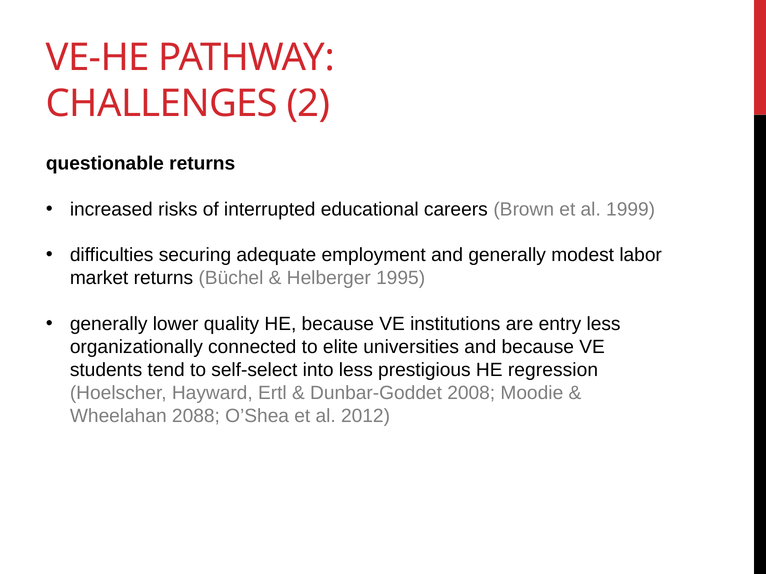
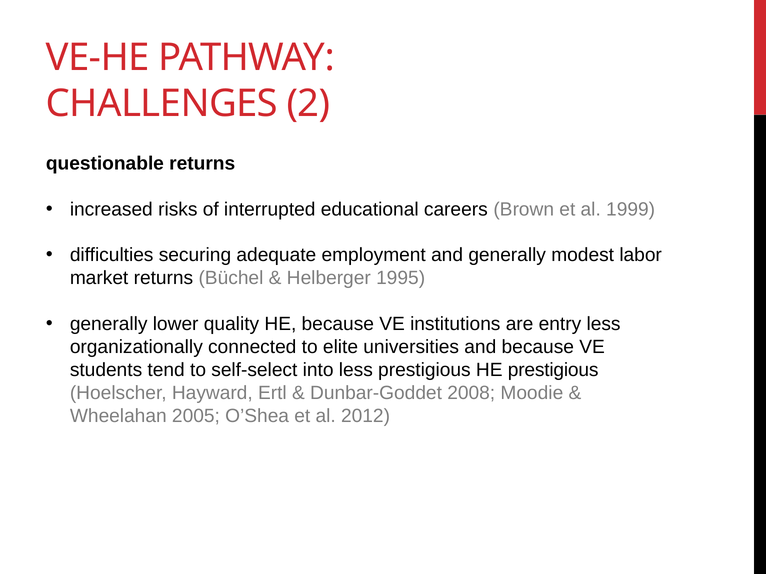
HE regression: regression -> prestigious
2088: 2088 -> 2005
